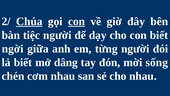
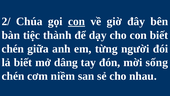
Chúa underline: present -> none
tiệc người: người -> thành
ngời at (13, 49): ngời -> chén
cơm nhau: nhau -> niềm
